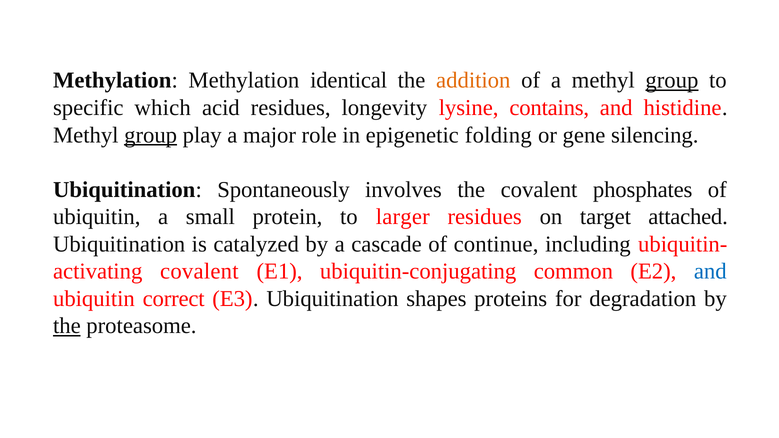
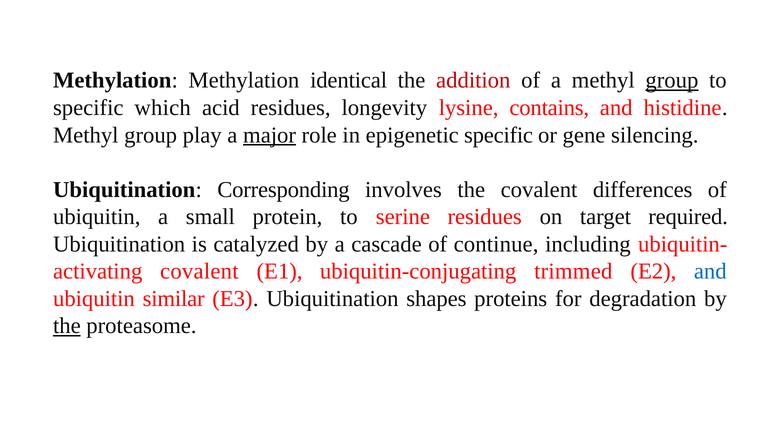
addition colour: orange -> red
group at (151, 135) underline: present -> none
major underline: none -> present
epigenetic folding: folding -> specific
Spontaneously: Spontaneously -> Corresponding
phosphates: phosphates -> differences
larger: larger -> serine
attached: attached -> required
common: common -> trimmed
correct: correct -> similar
